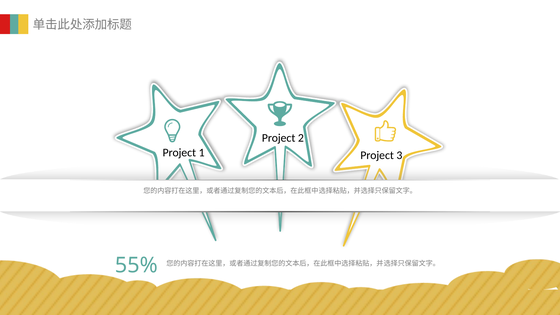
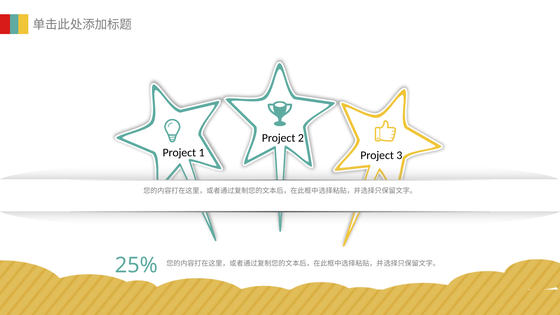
55%: 55% -> 25%
